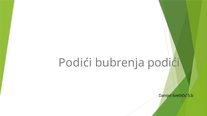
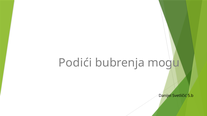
bubrenja podići: podići -> mogu
